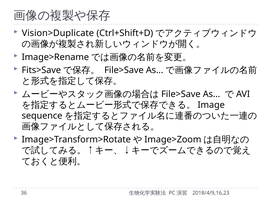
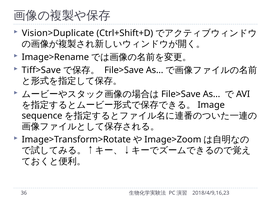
Fits>Save: Fits>Save -> Tiff>Save
